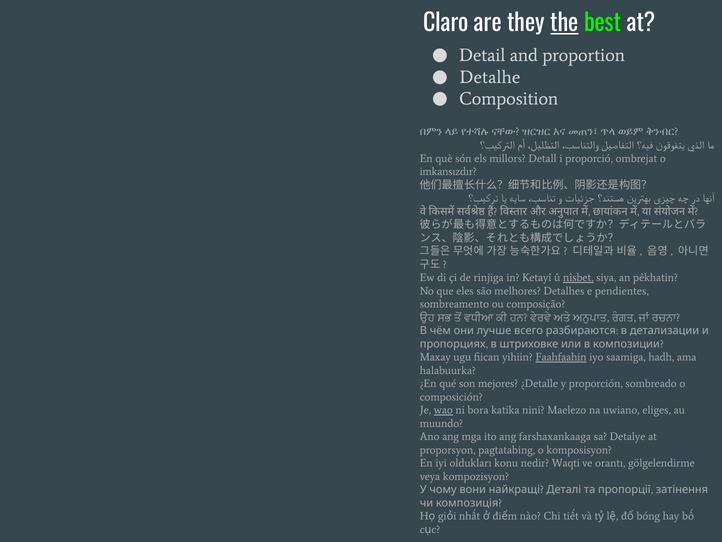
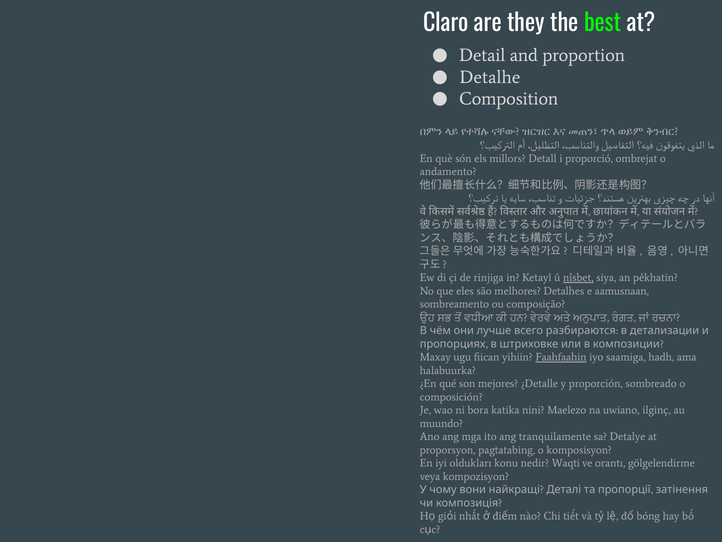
the underline: present -> none
imkansızdır: imkansızdır -> andamento
pendientes: pendientes -> aamusnaan
wao underline: present -> none
eliges: eliges -> ilginç
farshaxankaaga: farshaxankaaga -> tranquilamente
